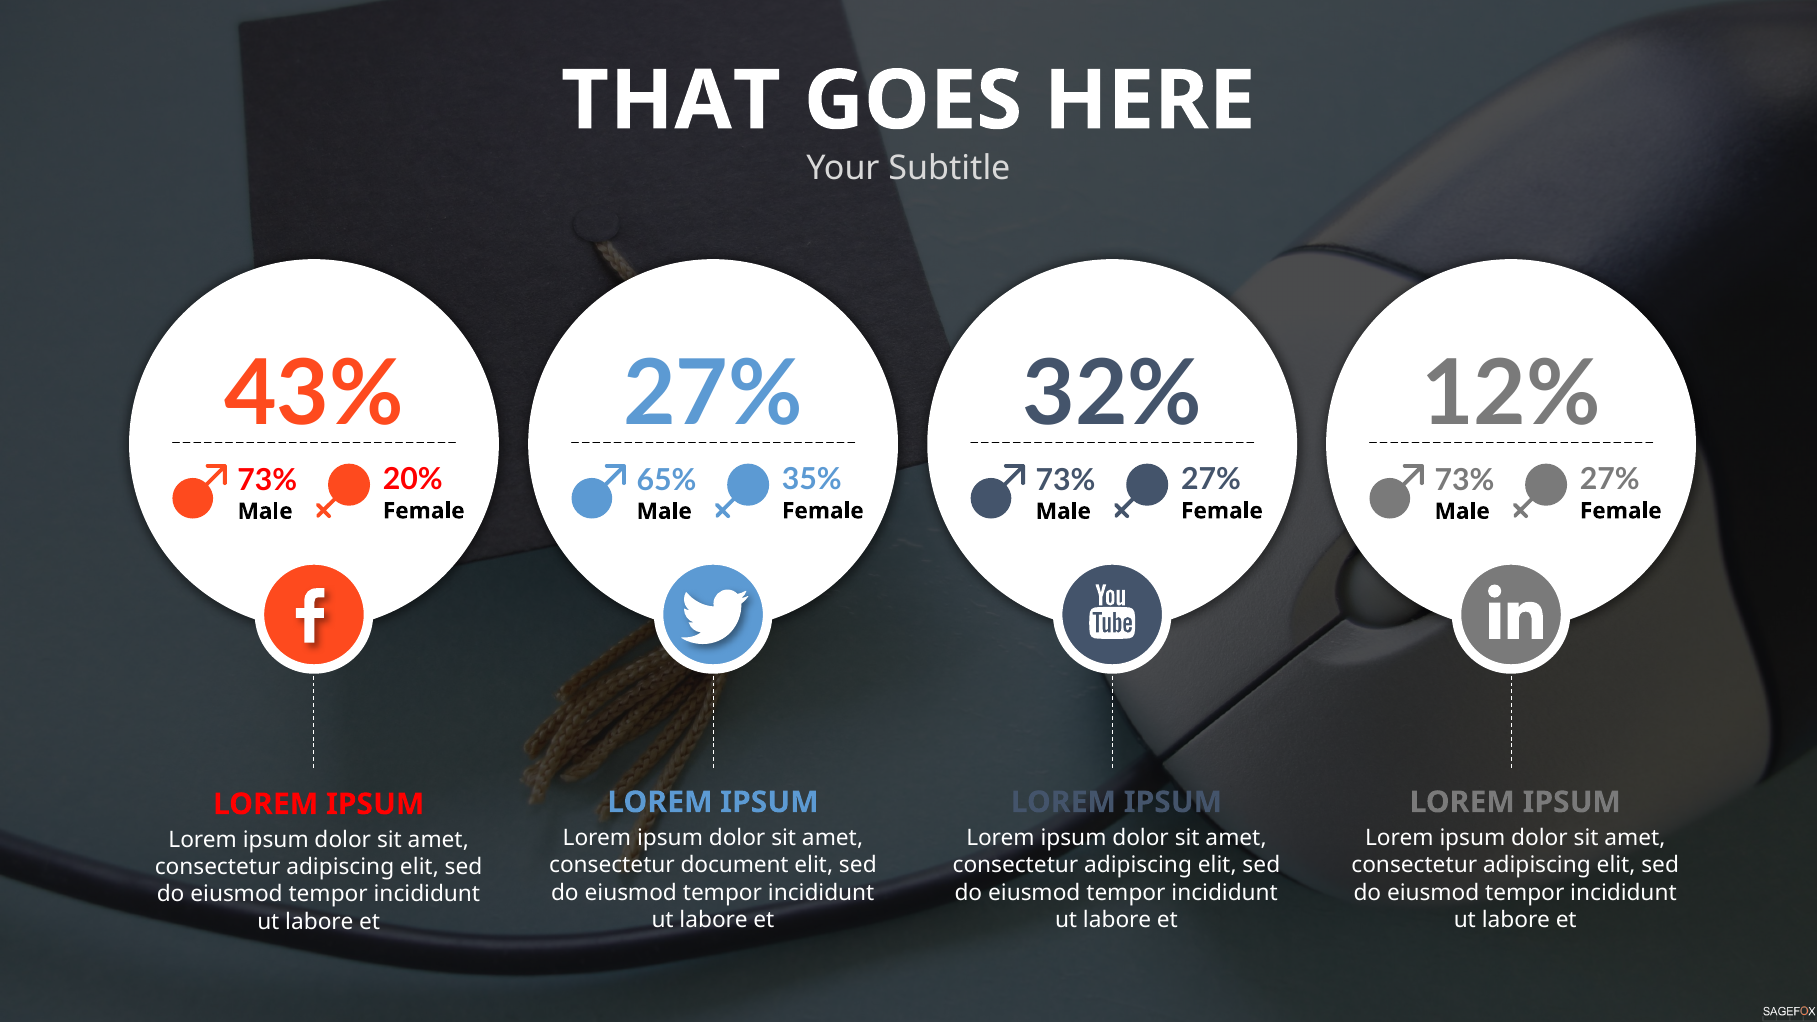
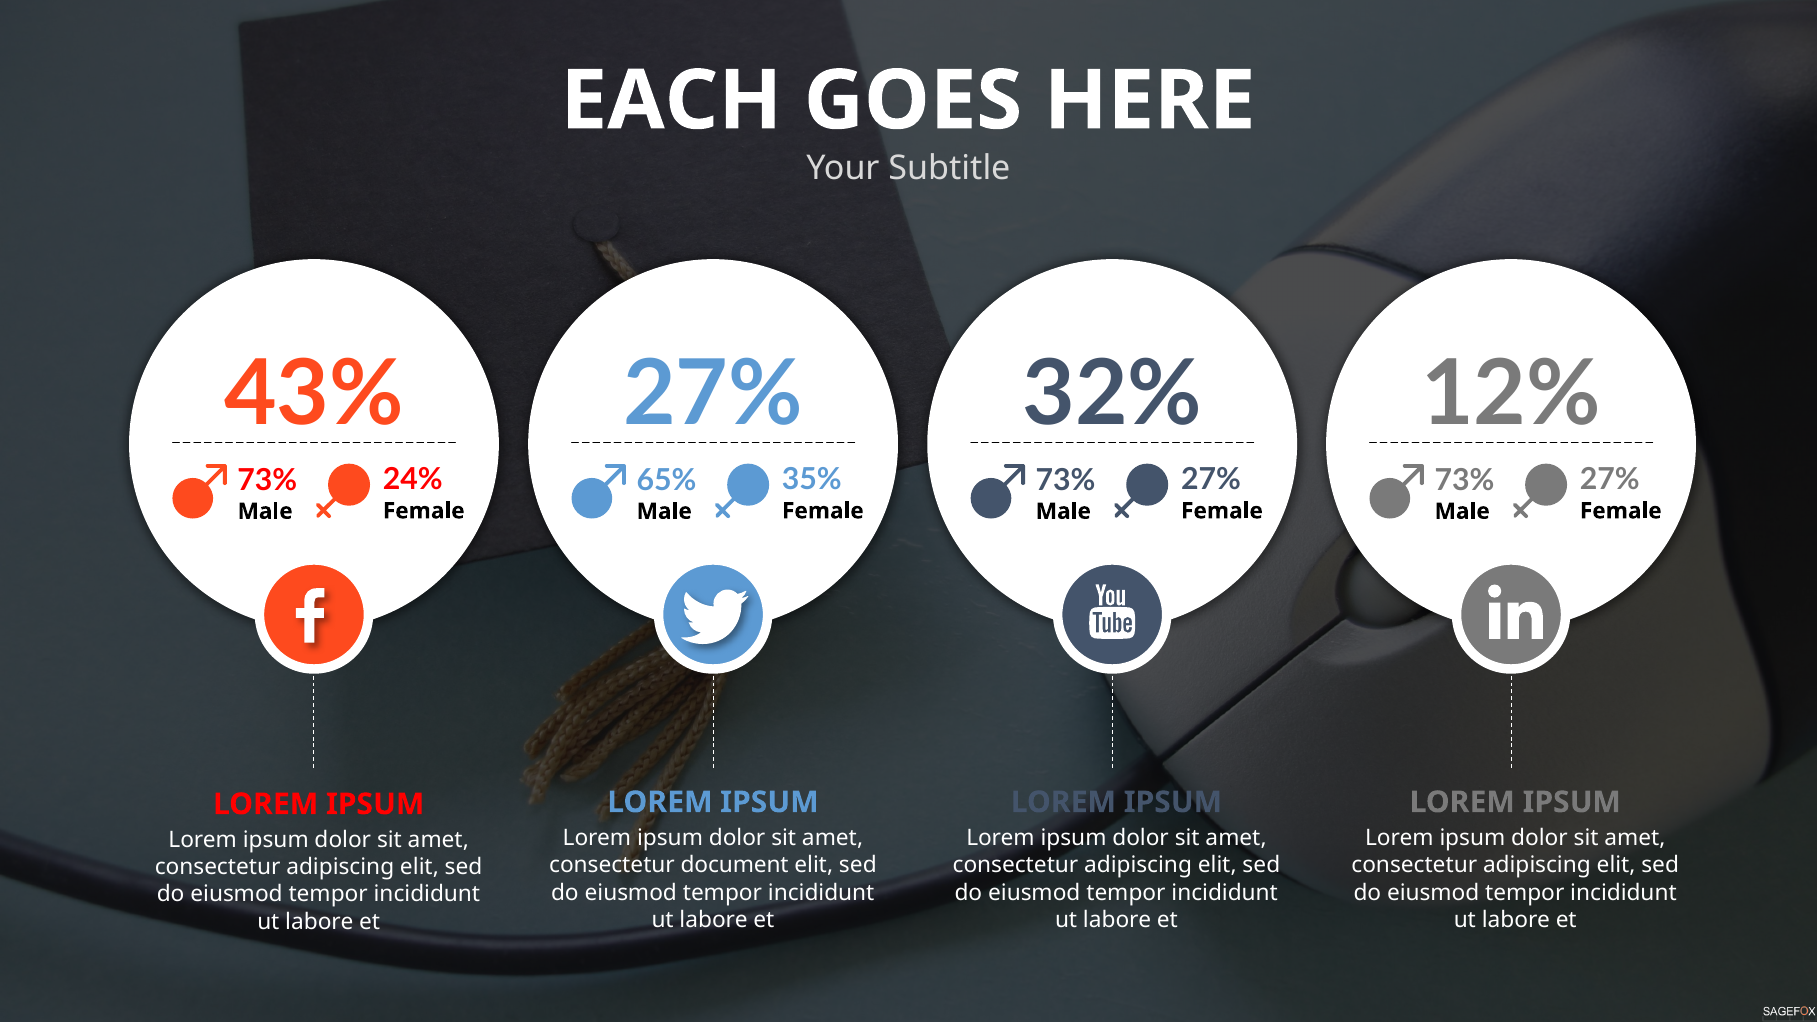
THAT: THAT -> EACH
20%: 20% -> 24%
